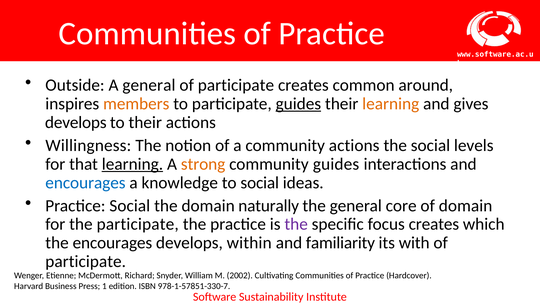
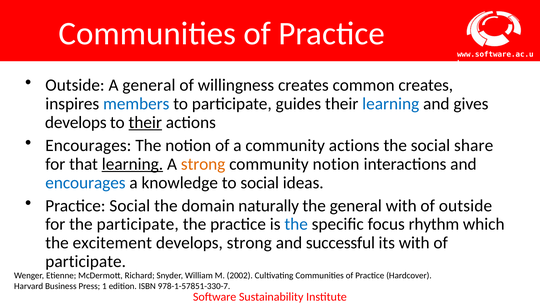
participate at (236, 85): participate -> willingness
common around: around -> creates
members colour: orange -> blue
guides at (298, 104) underline: present -> none
learning at (391, 104) colour: orange -> blue
their at (145, 122) underline: none -> present
Willingness at (88, 145): Willingness -> Encourages
levels: levels -> share
community guides: guides -> notion
general core: core -> with
of domain: domain -> outside
the at (296, 224) colour: purple -> blue
focus creates: creates -> rhythm
the encourages: encourages -> excitement
develops within: within -> strong
familiarity: familiarity -> successful
